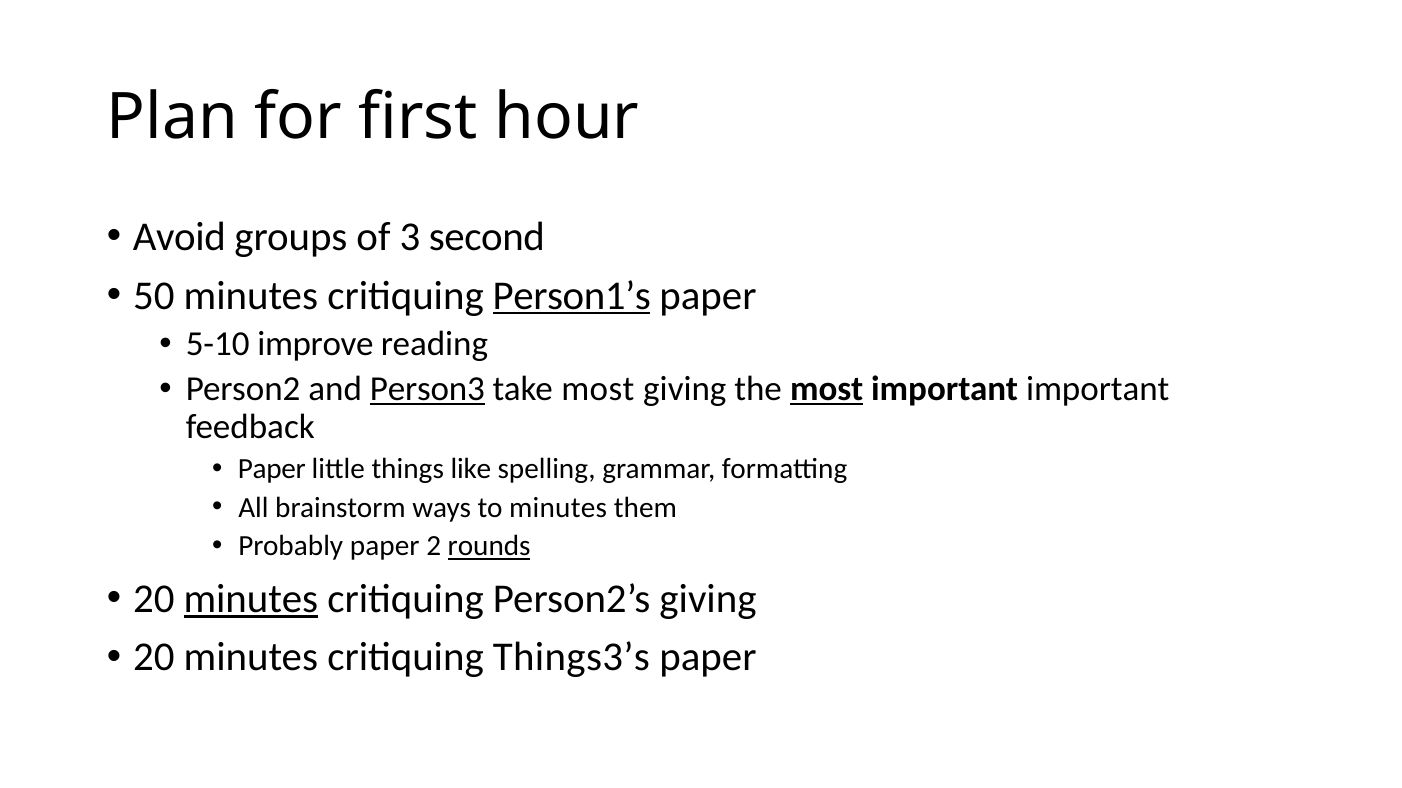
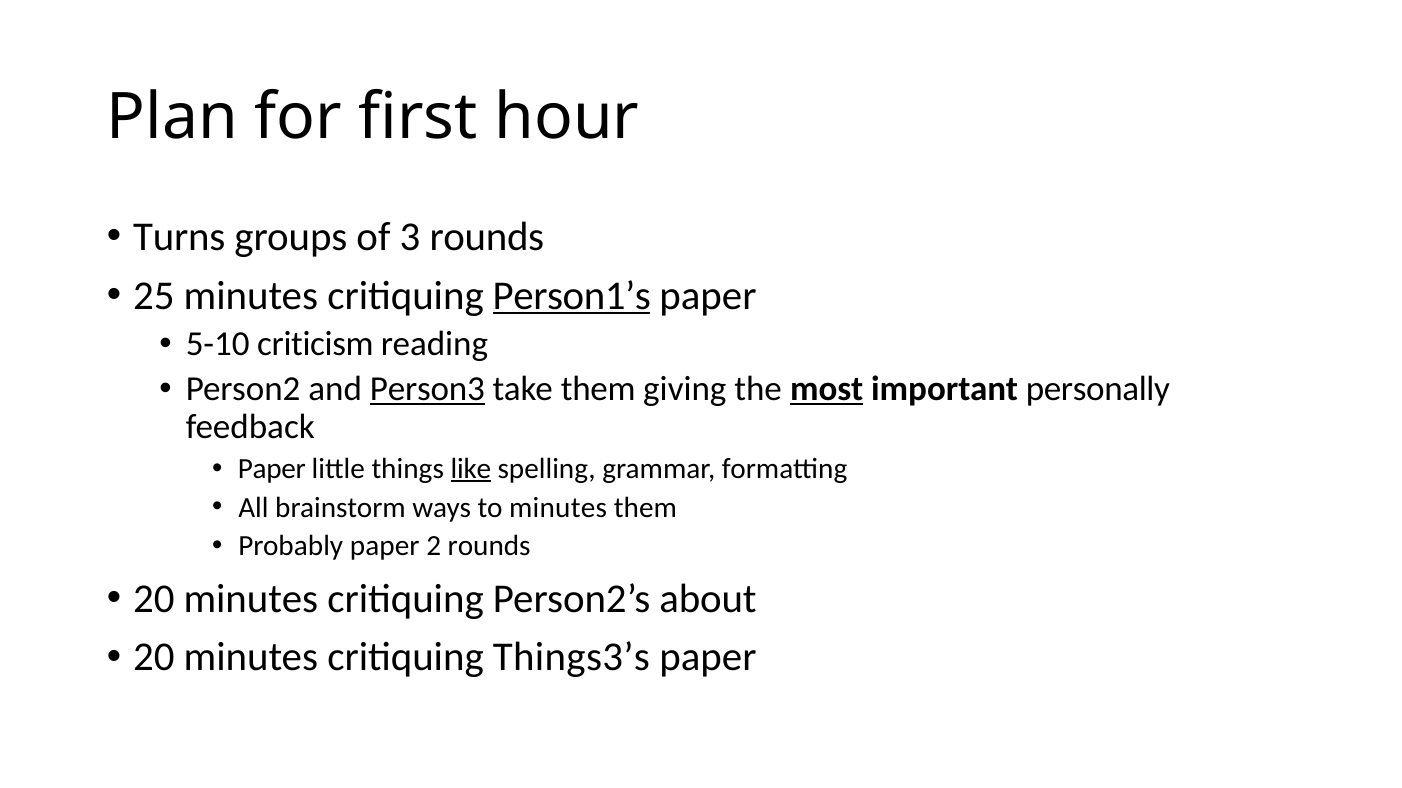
Avoid: Avoid -> Turns
3 second: second -> rounds
50: 50 -> 25
improve: improve -> criticism
take most: most -> them
important important: important -> personally
like underline: none -> present
rounds at (489, 547) underline: present -> none
minutes at (251, 599) underline: present -> none
Person2’s giving: giving -> about
